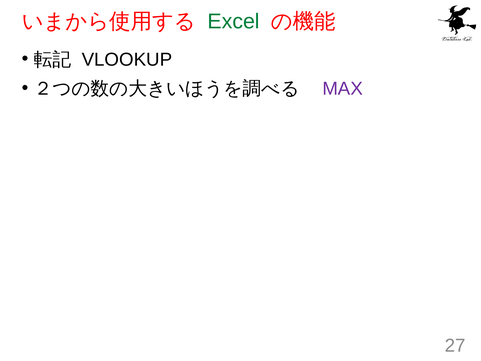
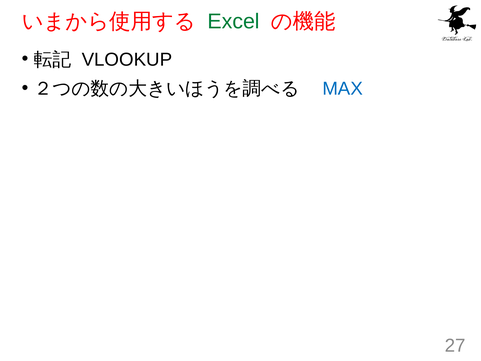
MAX colour: purple -> blue
